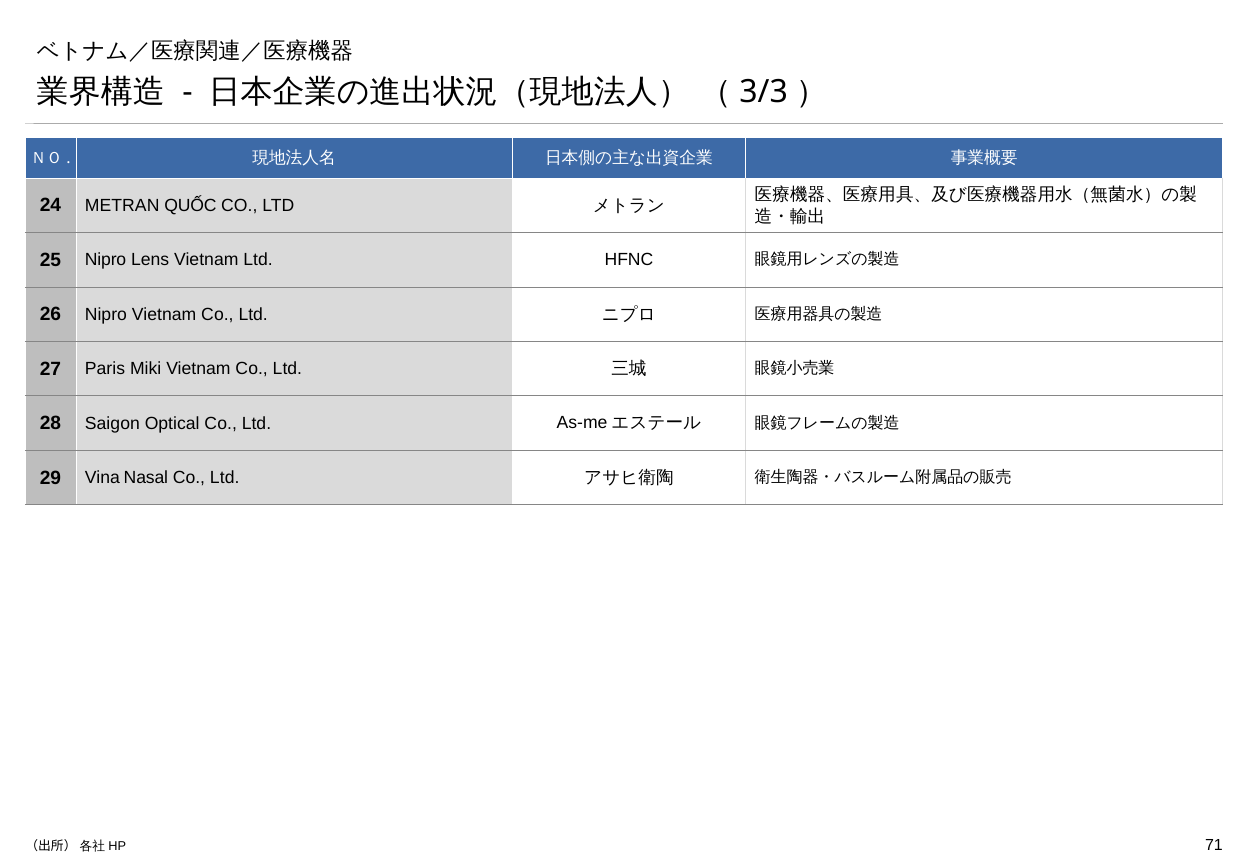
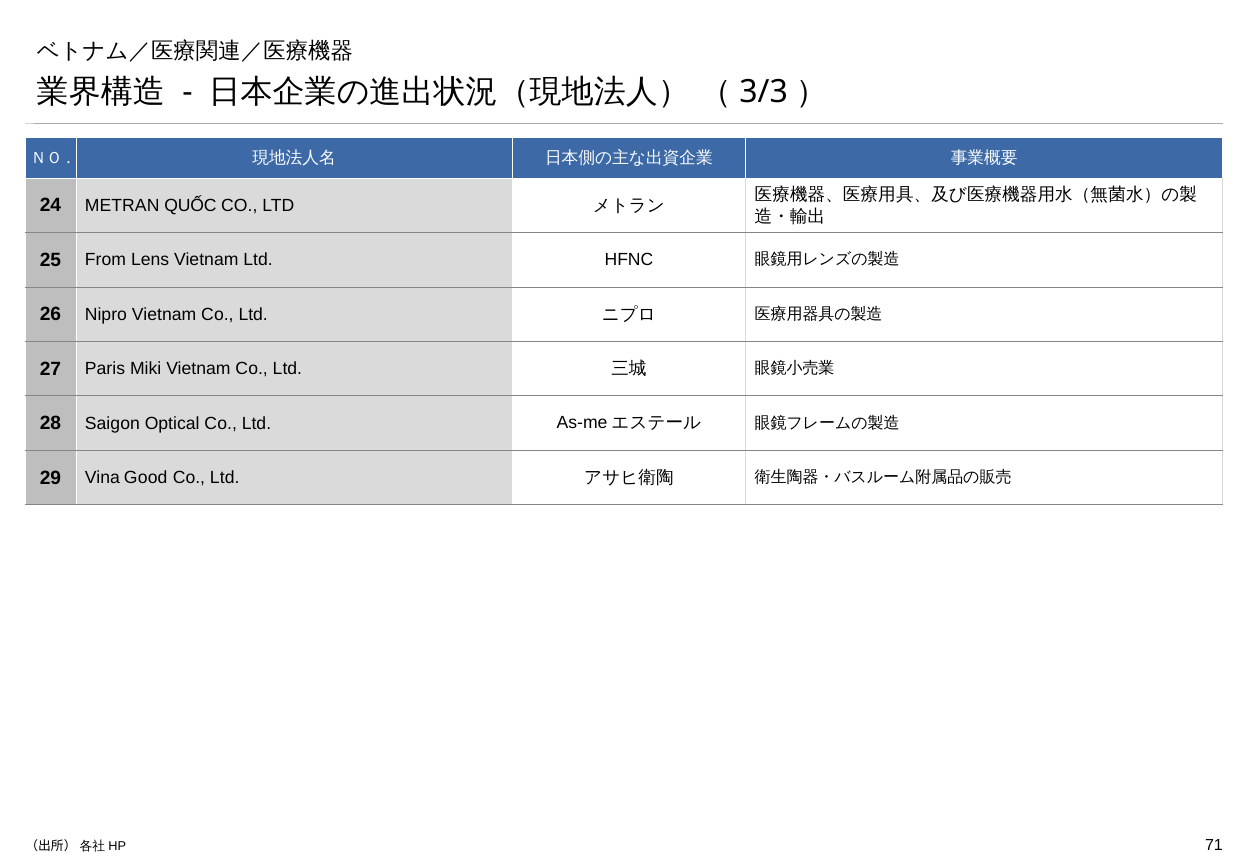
25 Nipro: Nipro -> From
Nasal: Nasal -> Good
